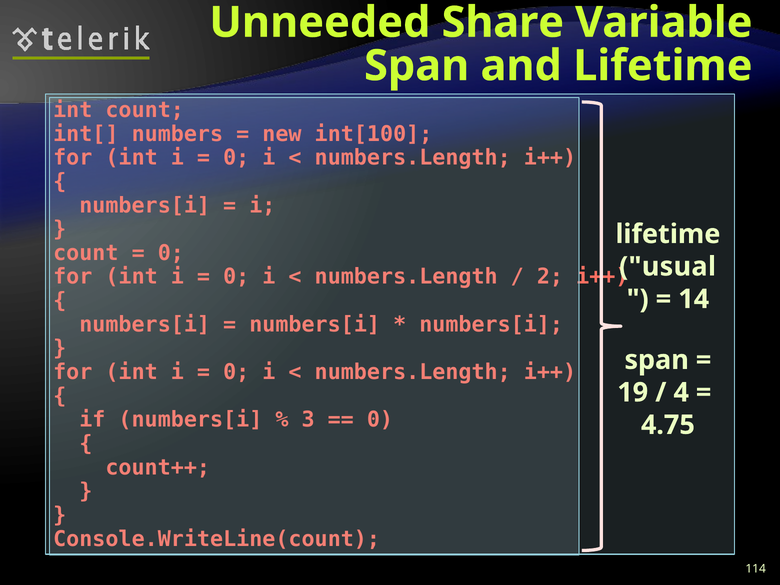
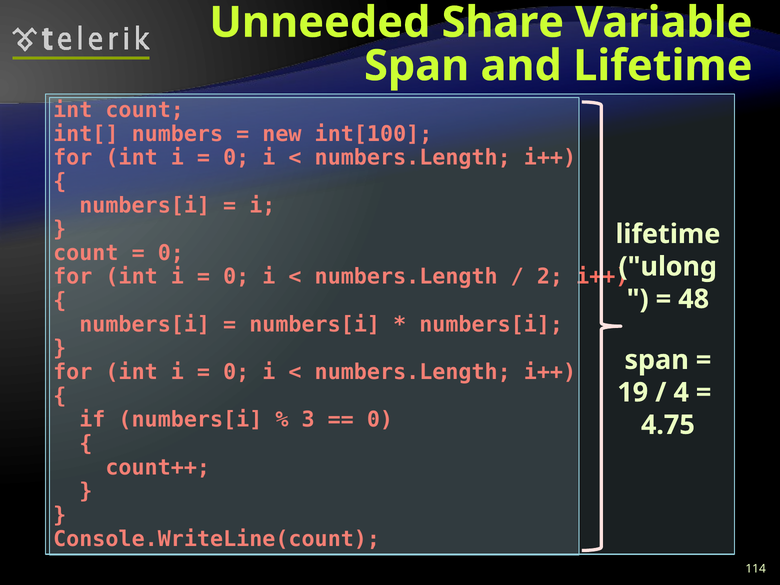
usual: usual -> ulong
14: 14 -> 48
